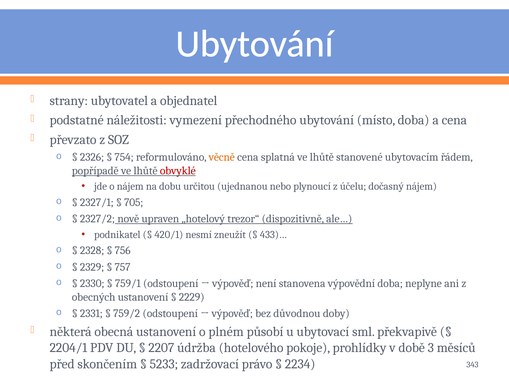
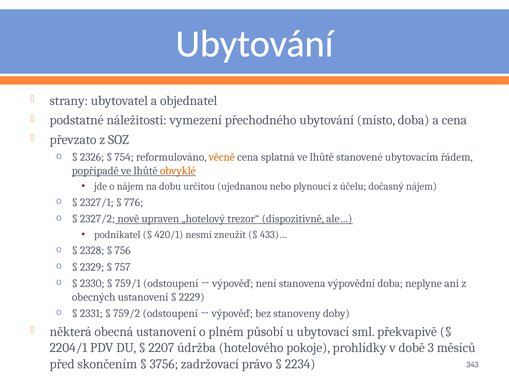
obvyklé colour: red -> orange
705: 705 -> 776
důvodnou: důvodnou -> stanoveny
5233: 5233 -> 3756
